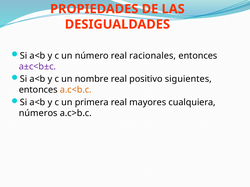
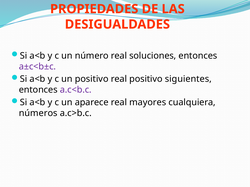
racionales: racionales -> soluciones
un nombre: nombre -> positivo
a.c<b.c colour: orange -> purple
primera: primera -> aparece
